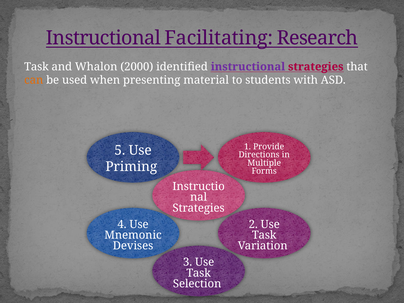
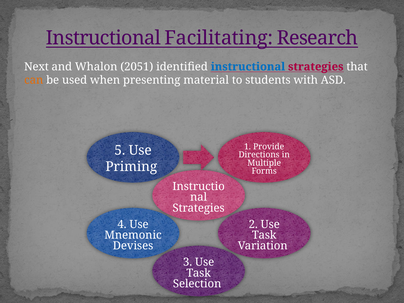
Task at (36, 67): Task -> Next
2000: 2000 -> 2051
instructional at (248, 67) colour: purple -> blue
